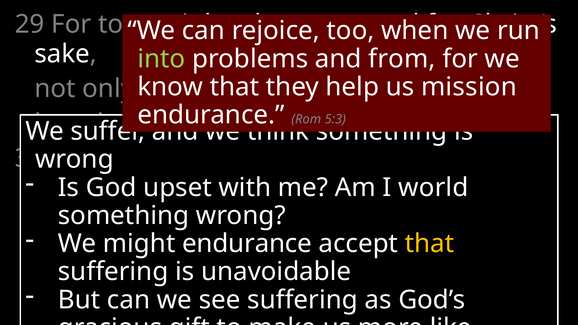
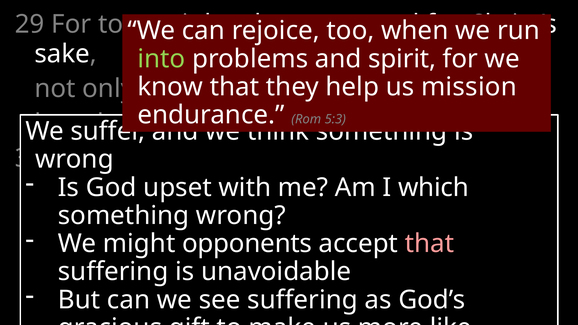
from: from -> spirit
I world: world -> which
might endurance: endurance -> opponents
that at (430, 244) colour: yellow -> pink
